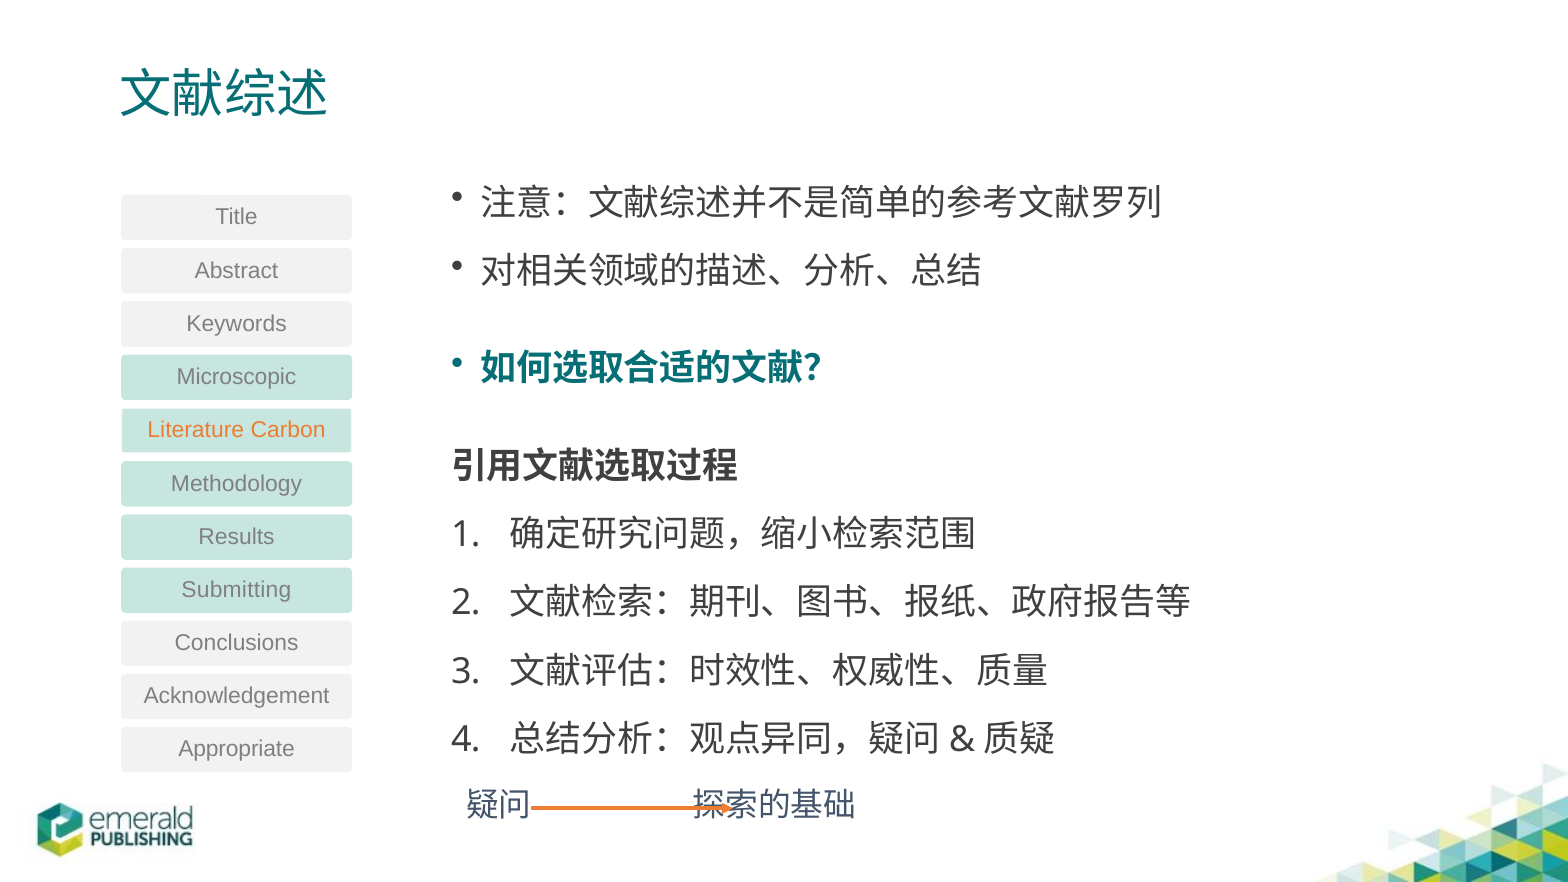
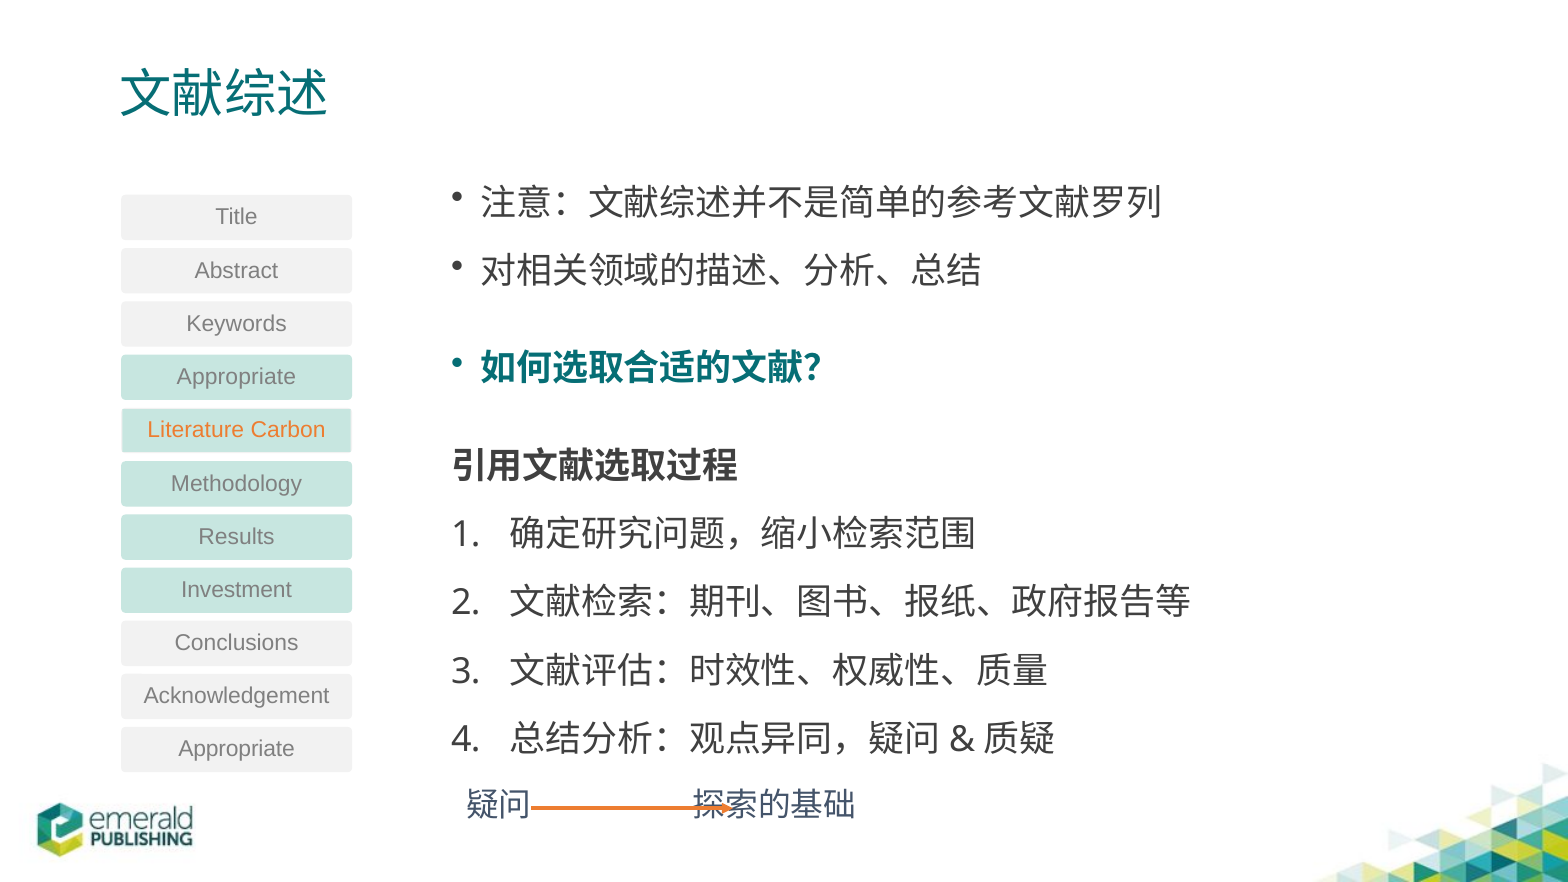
Microscopic at (236, 377): Microscopic -> Appropriate
Submitting: Submitting -> Investment
